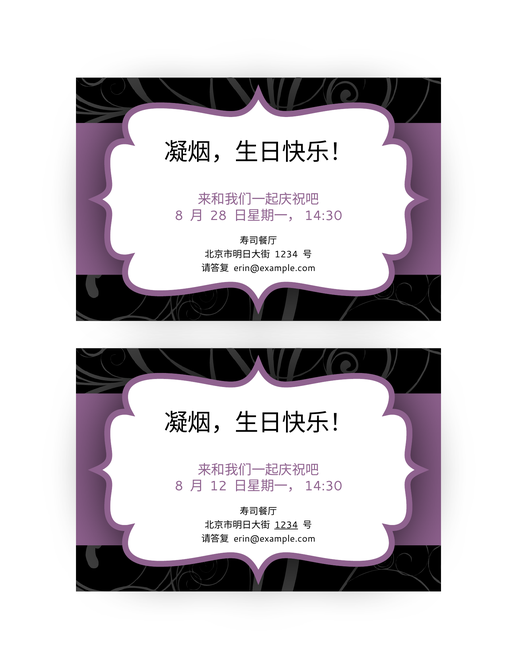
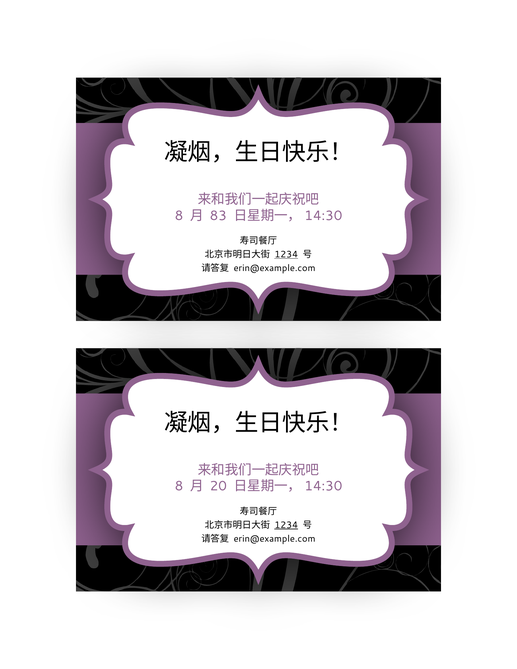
28: 28 -> 83
1234 at (286, 255) underline: none -> present
12: 12 -> 20
